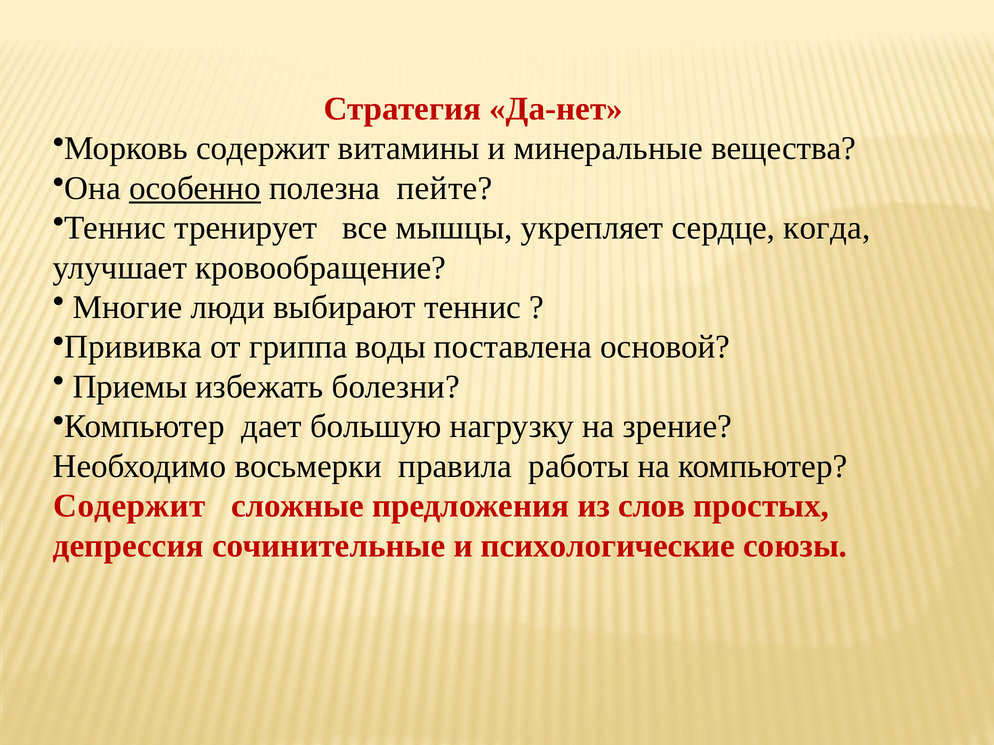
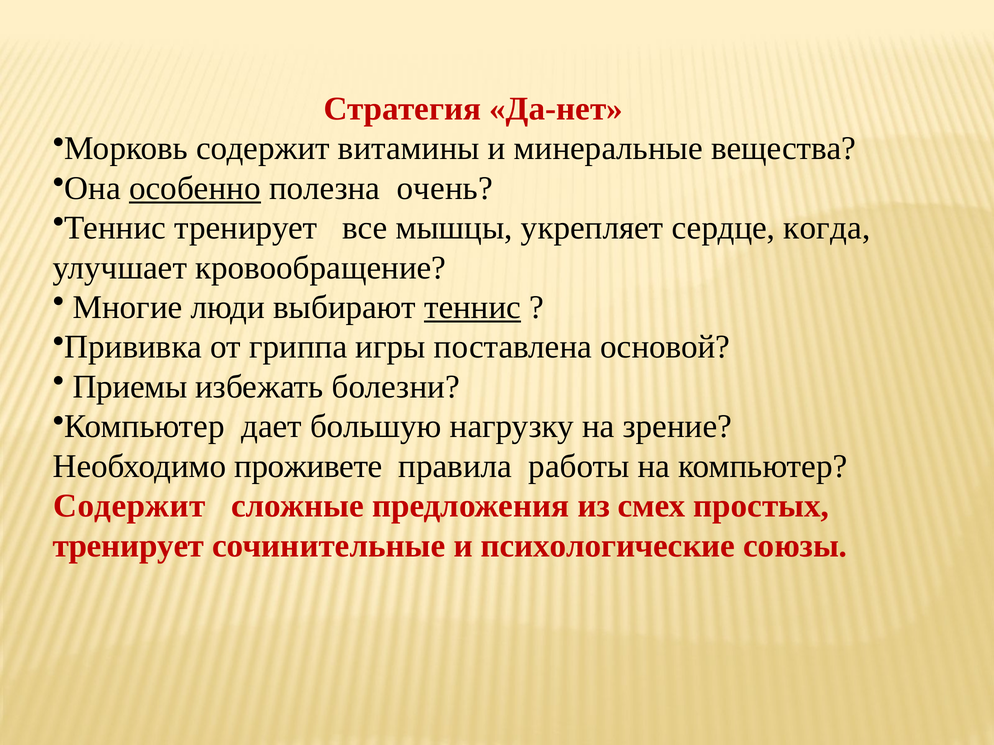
пейте: пейте -> очень
теннис at (473, 308) underline: none -> present
воды: воды -> игры
восьмерки: восьмерки -> проживете
слов: слов -> смех
депрессия at (128, 546): депрессия -> тренирует
